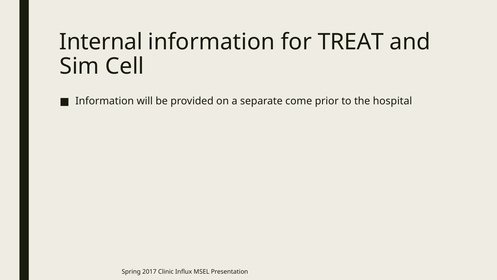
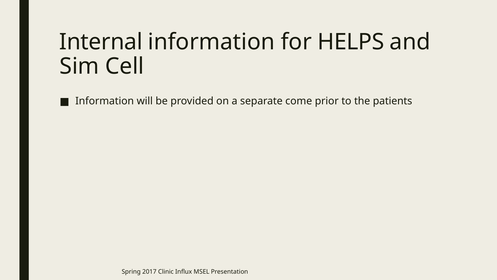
TREAT: TREAT -> HELPS
hospital: hospital -> patients
